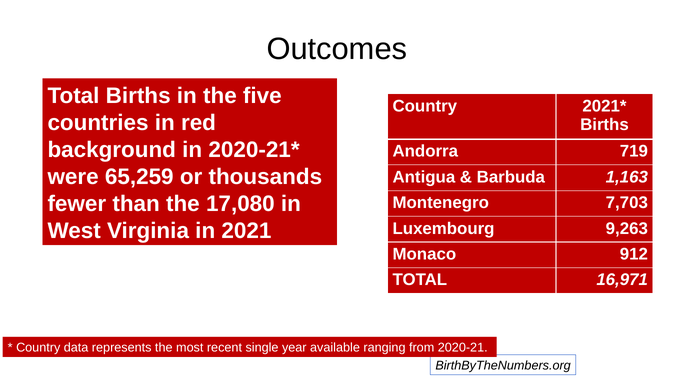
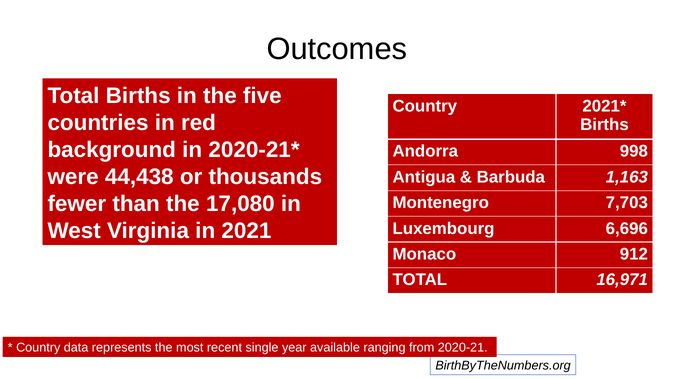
719: 719 -> 998
65,259: 65,259 -> 44,438
9,263: 9,263 -> 6,696
